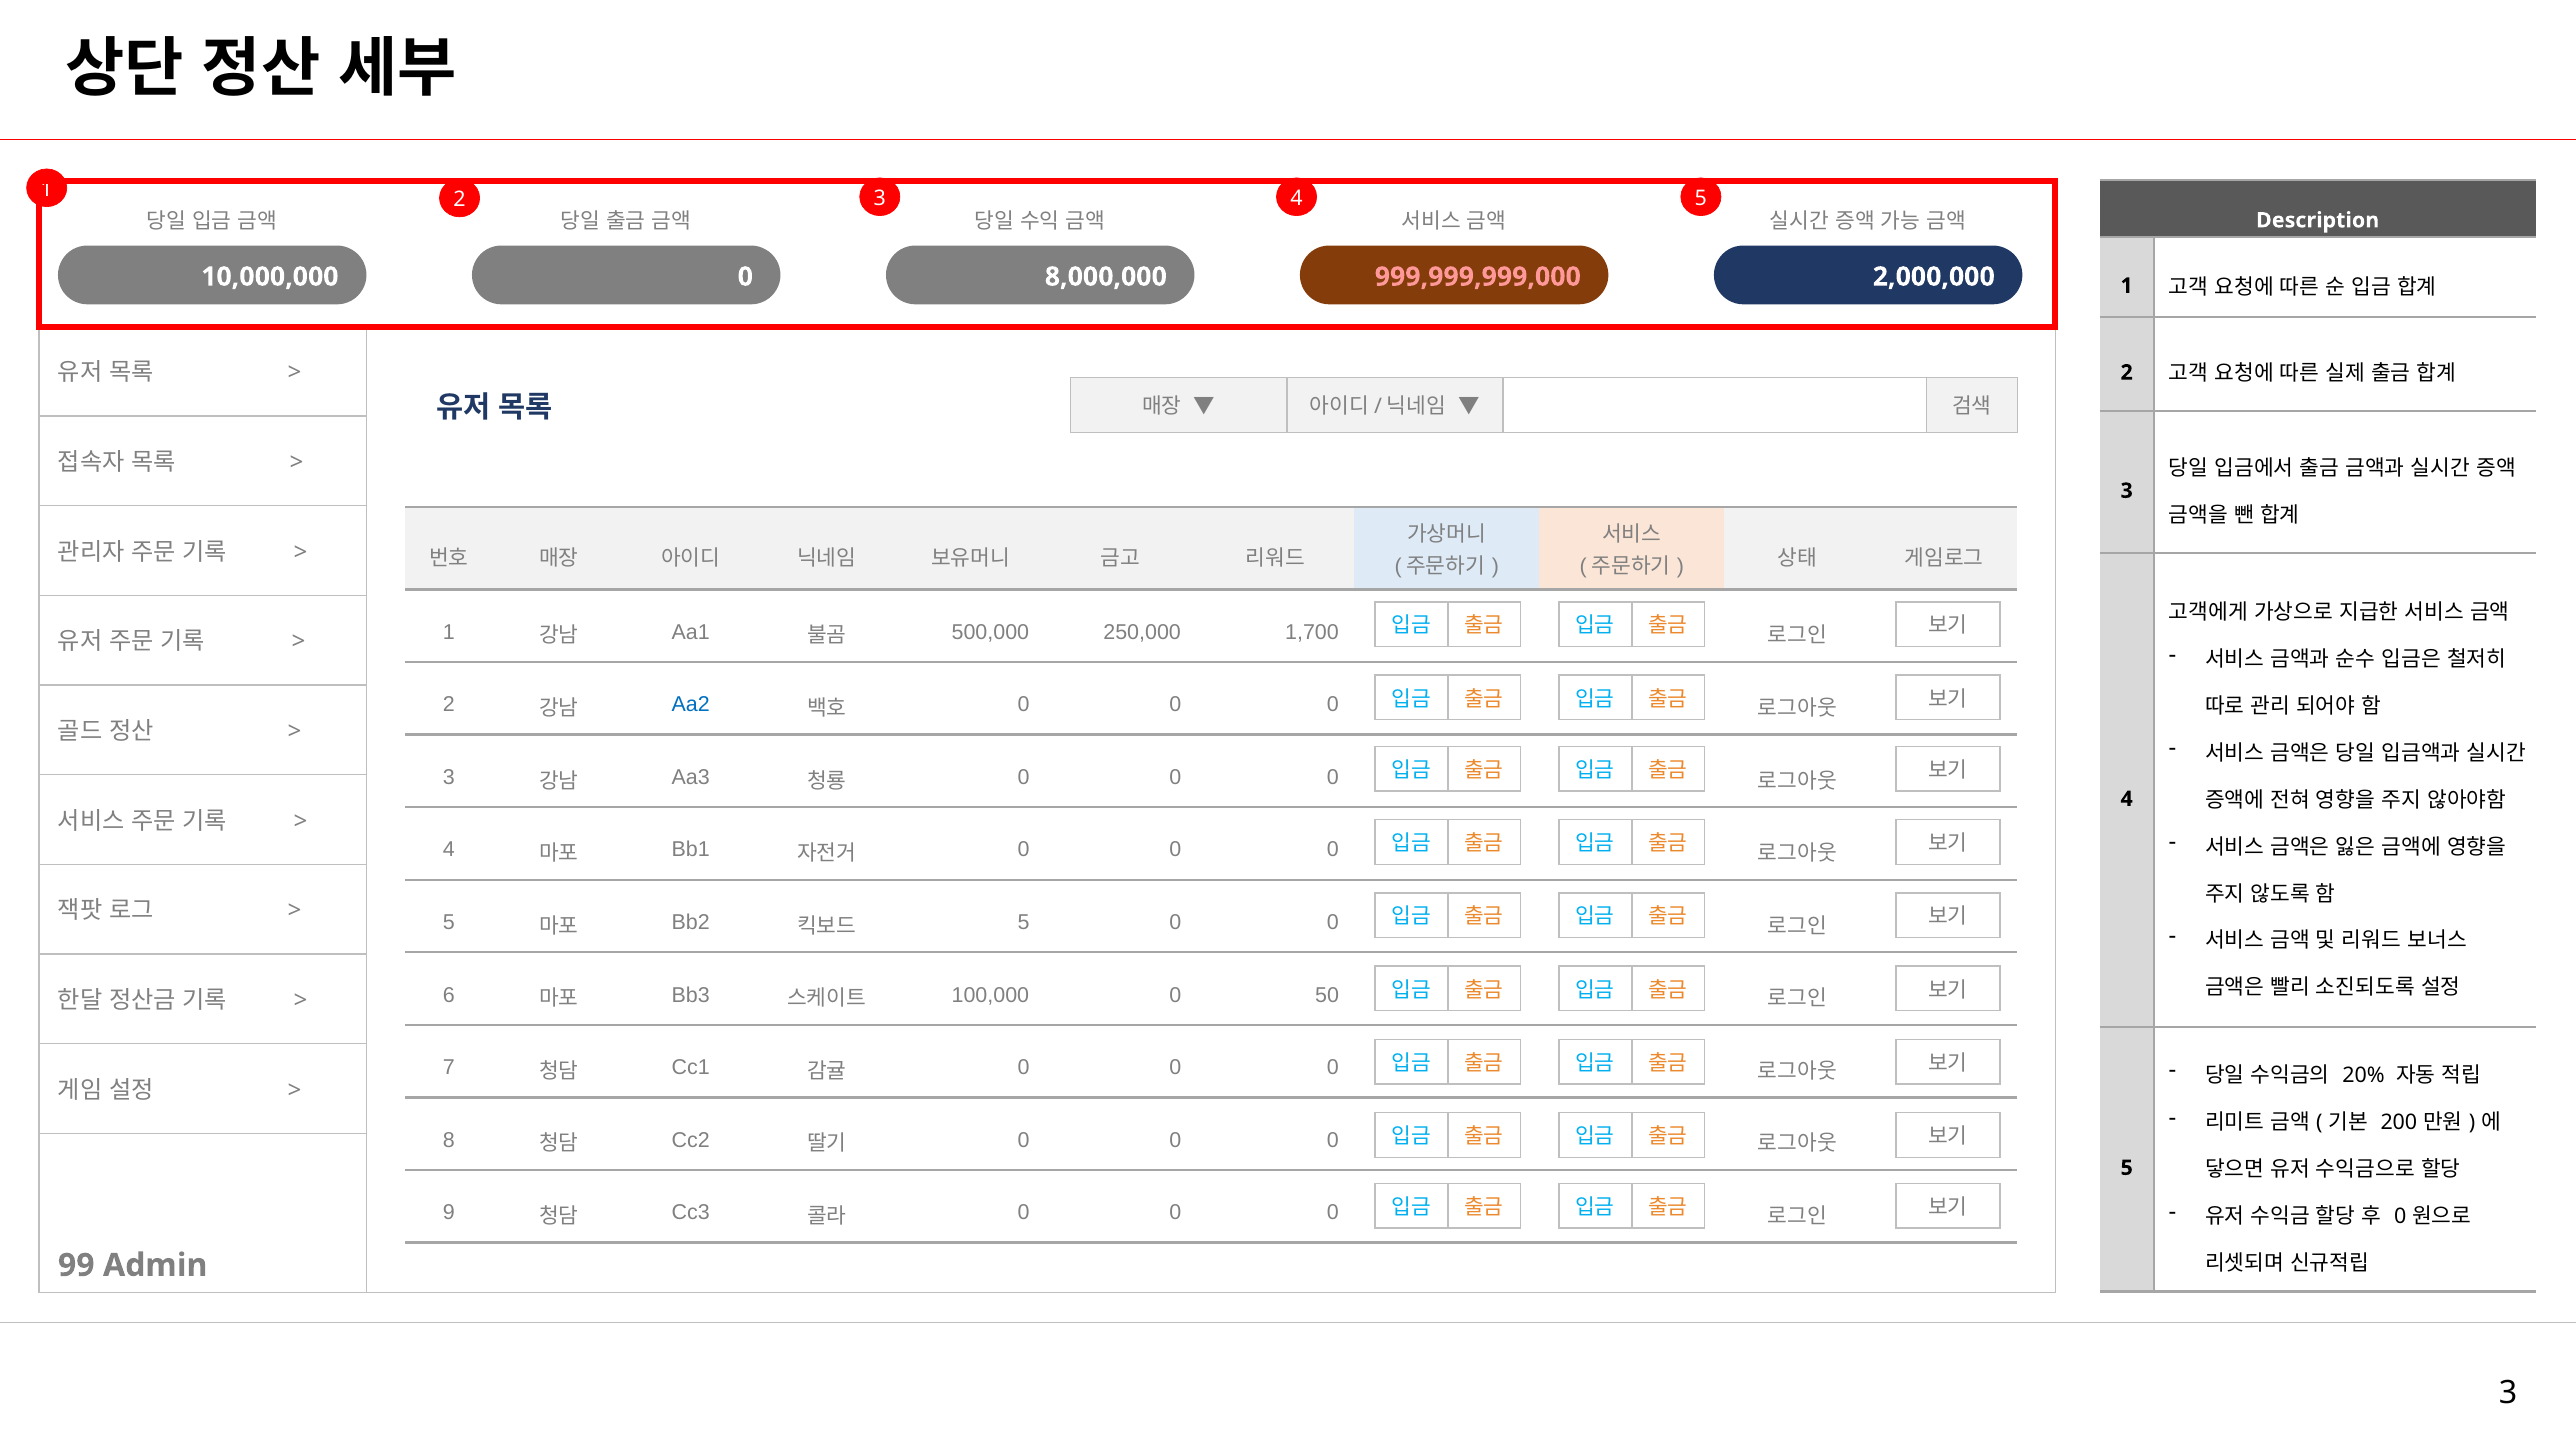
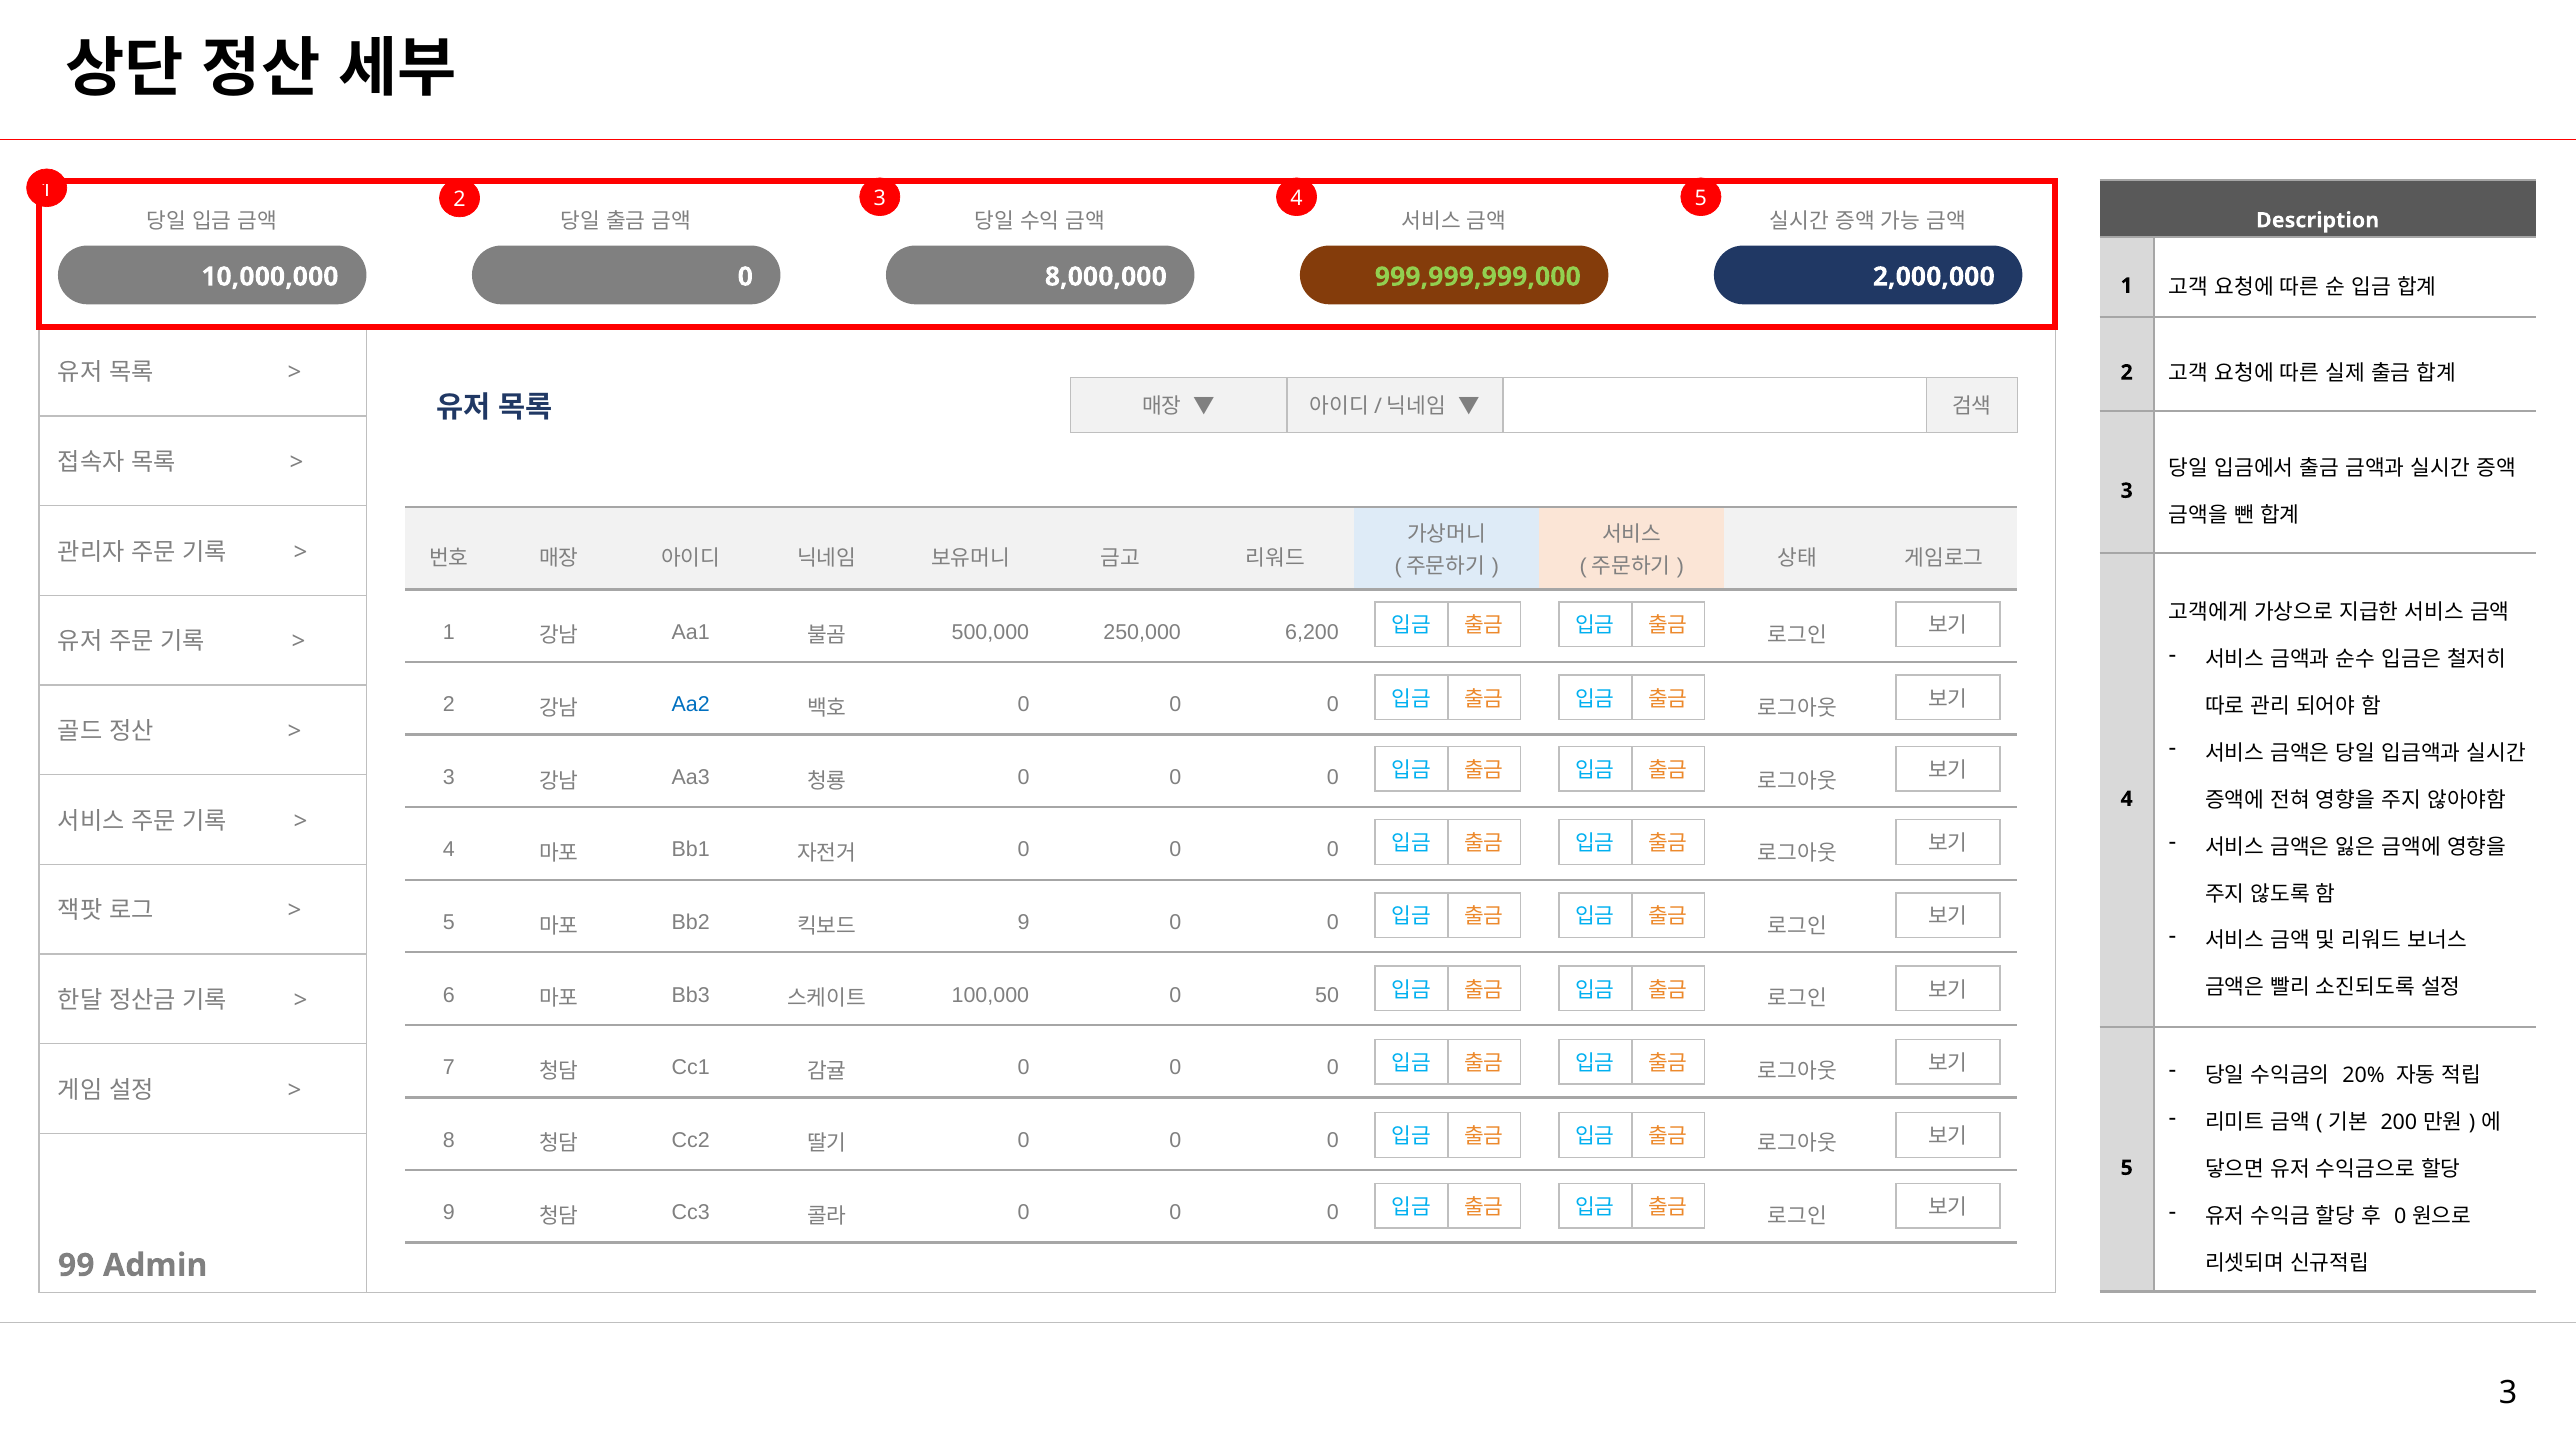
999,999,999,000 colour: pink -> light green
1,700: 1,700 -> 6,200
5 at (1024, 922): 5 -> 9
